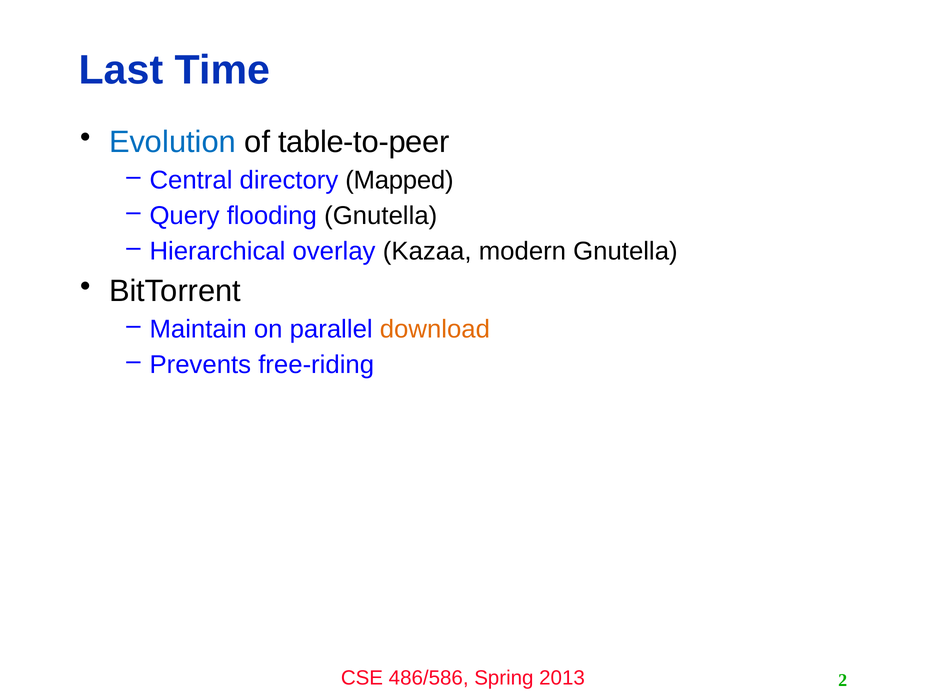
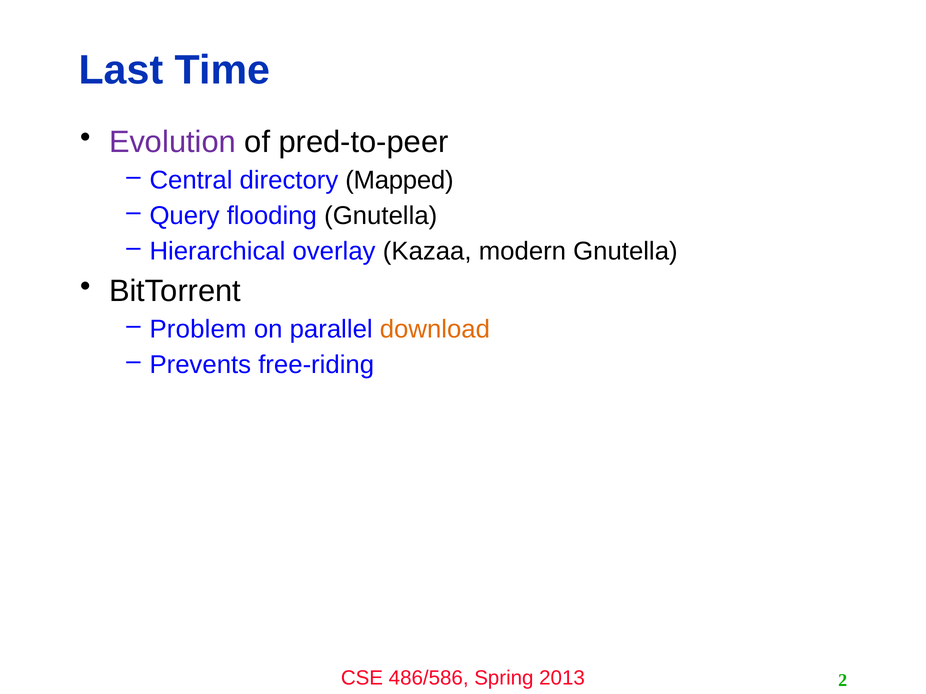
Evolution colour: blue -> purple
table-to-peer: table-to-peer -> pred-to-peer
Maintain: Maintain -> Problem
